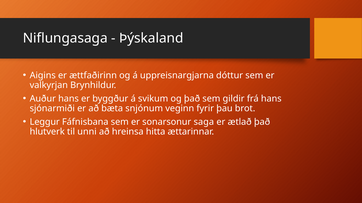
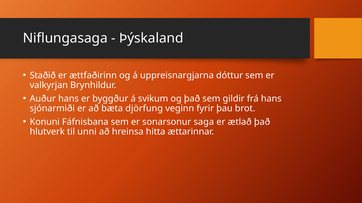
Aigins: Aigins -> Staðið
snjónum: snjónum -> djörfung
Leggur: Leggur -> Konuni
